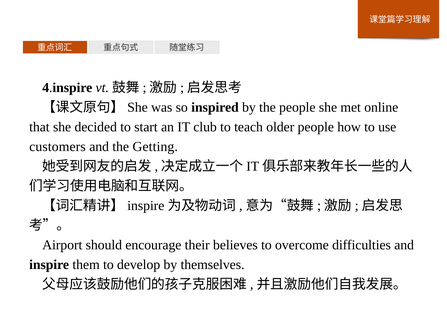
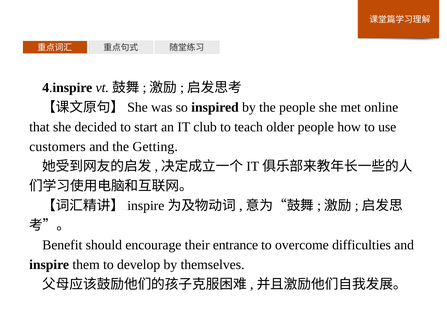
Airport: Airport -> Benefit
believes: believes -> entrance
